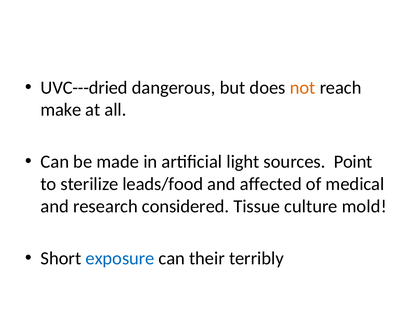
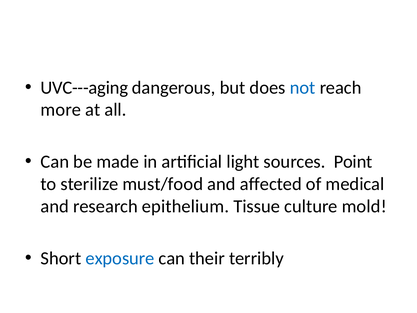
UVC---dried: UVC---dried -> UVC---aging
not colour: orange -> blue
make: make -> more
leads/food: leads/food -> must/food
considered: considered -> epithelium
